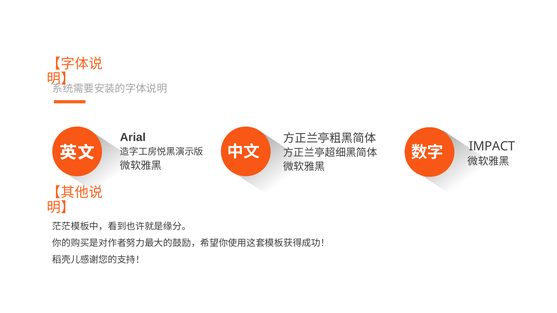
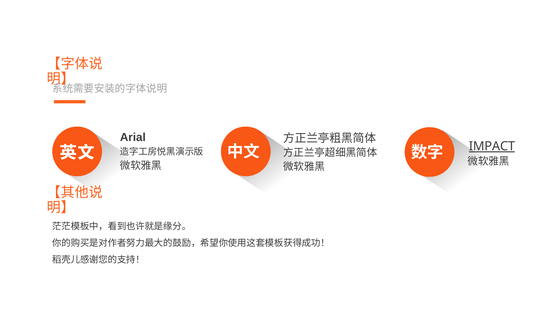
IMPACT underline: none -> present
